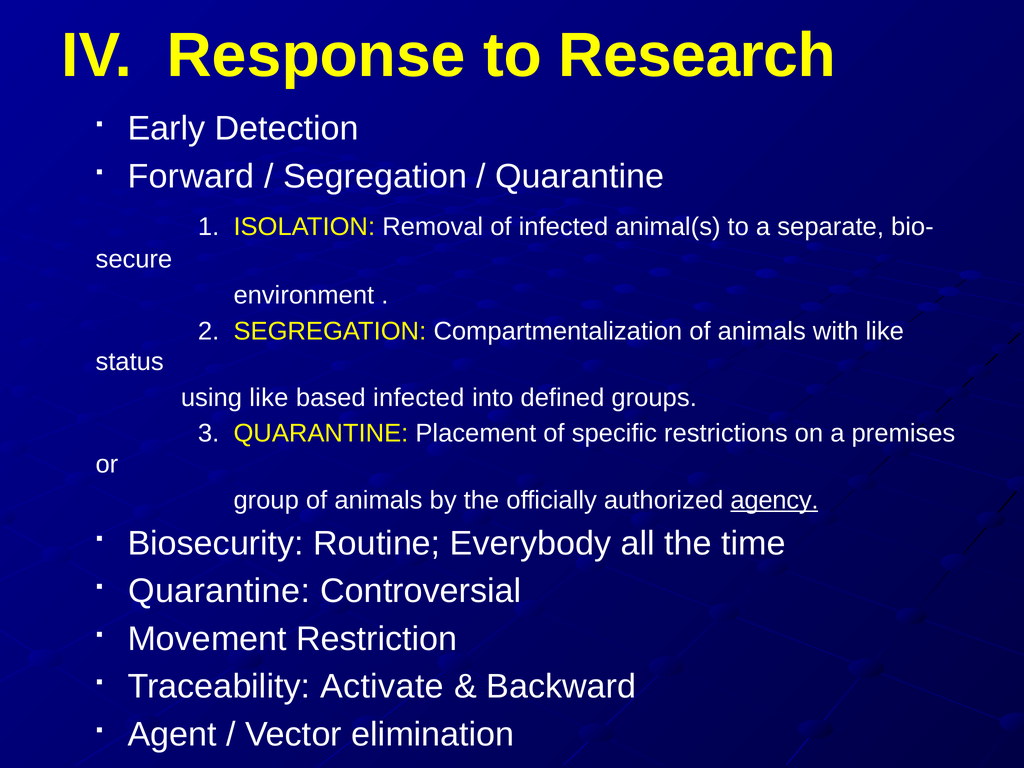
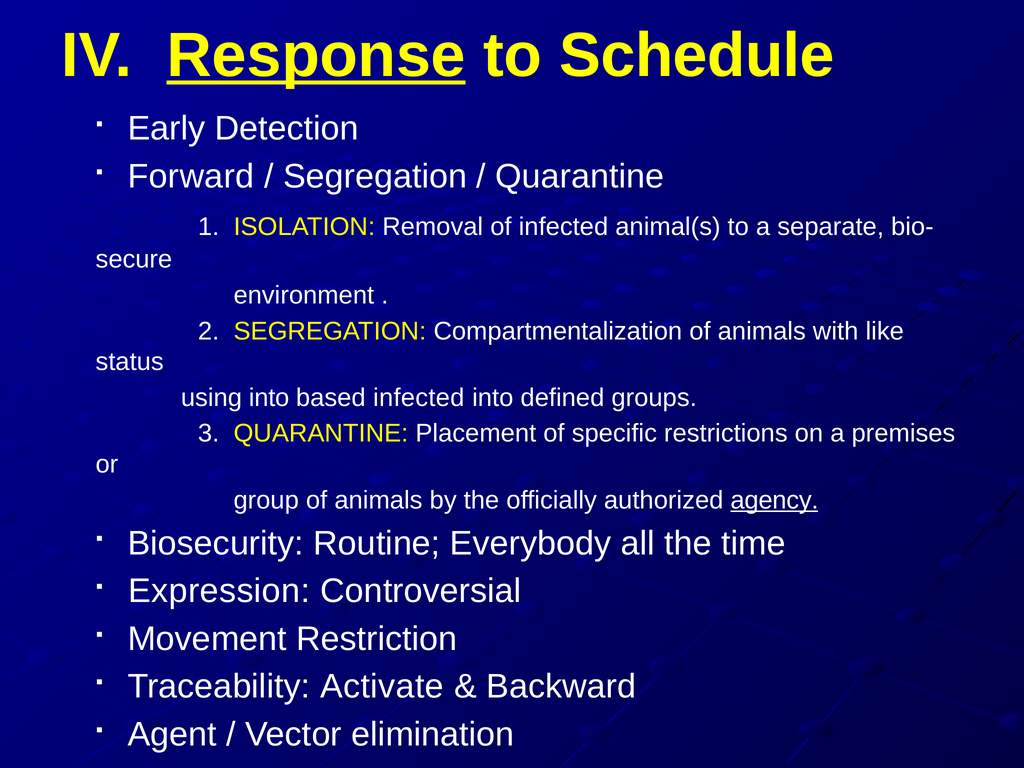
Response underline: none -> present
Research: Research -> Schedule
using like: like -> into
Quarantine at (219, 591): Quarantine -> Expression
